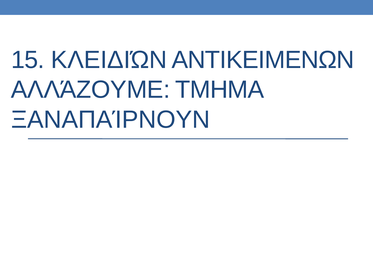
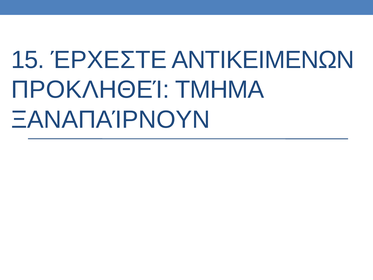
ΚΛΕΙΔΙΏΝ: ΚΛΕΙΔΙΏΝ -> ΈΡΧΕΣΤΕ
ΑΛΛΆΖΟΥΜΕ: ΑΛΛΆΖΟΥΜΕ -> ΠΡΟΚΛΗΘΕΊ
